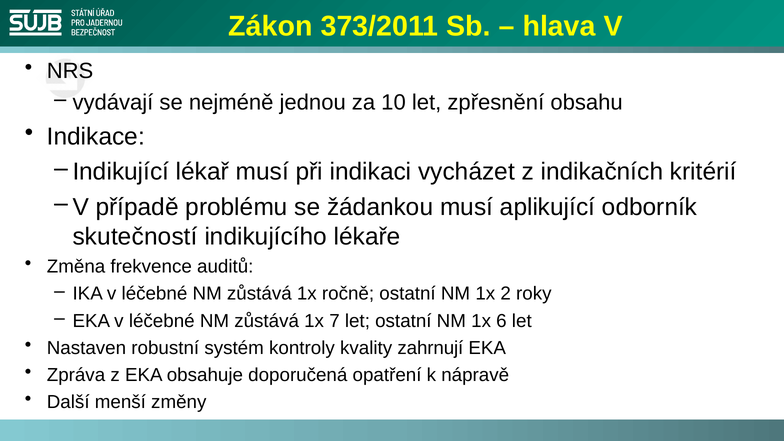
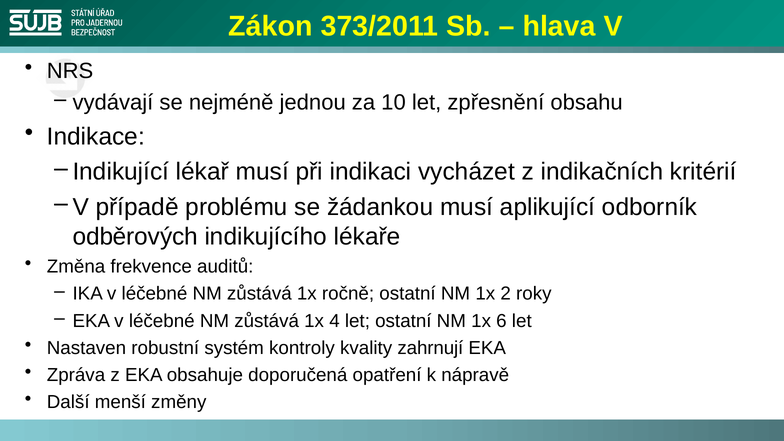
skutečností: skutečností -> odběrových
7: 7 -> 4
